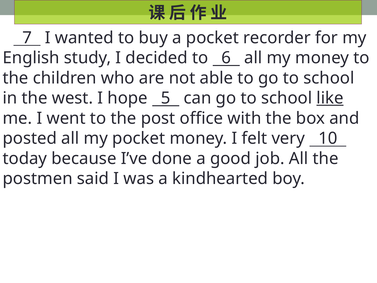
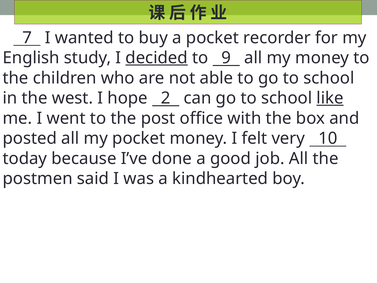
decided underline: none -> present
6: 6 -> 9
5: 5 -> 2
